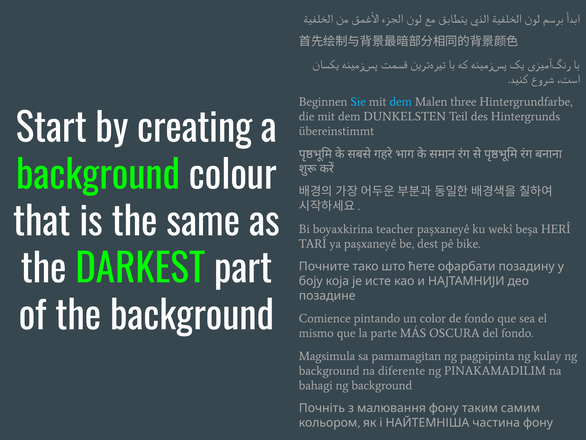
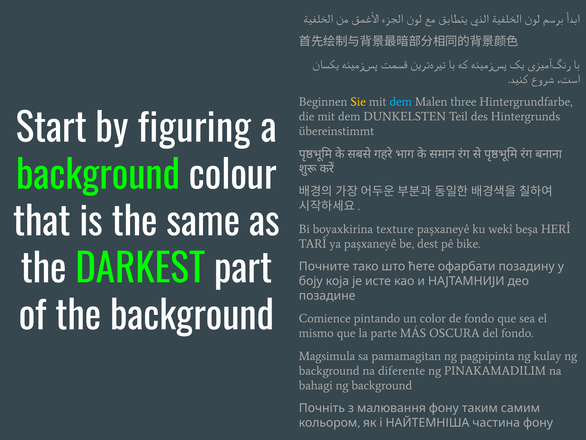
Sie colour: light blue -> yellow
creating: creating -> figuring
teacher: teacher -> texture
